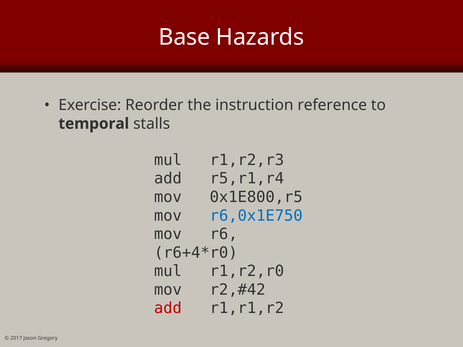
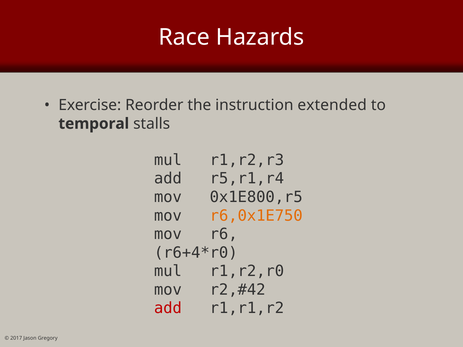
Base: Base -> Race
reference: reference -> extended
r6,0x1E750 colour: blue -> orange
